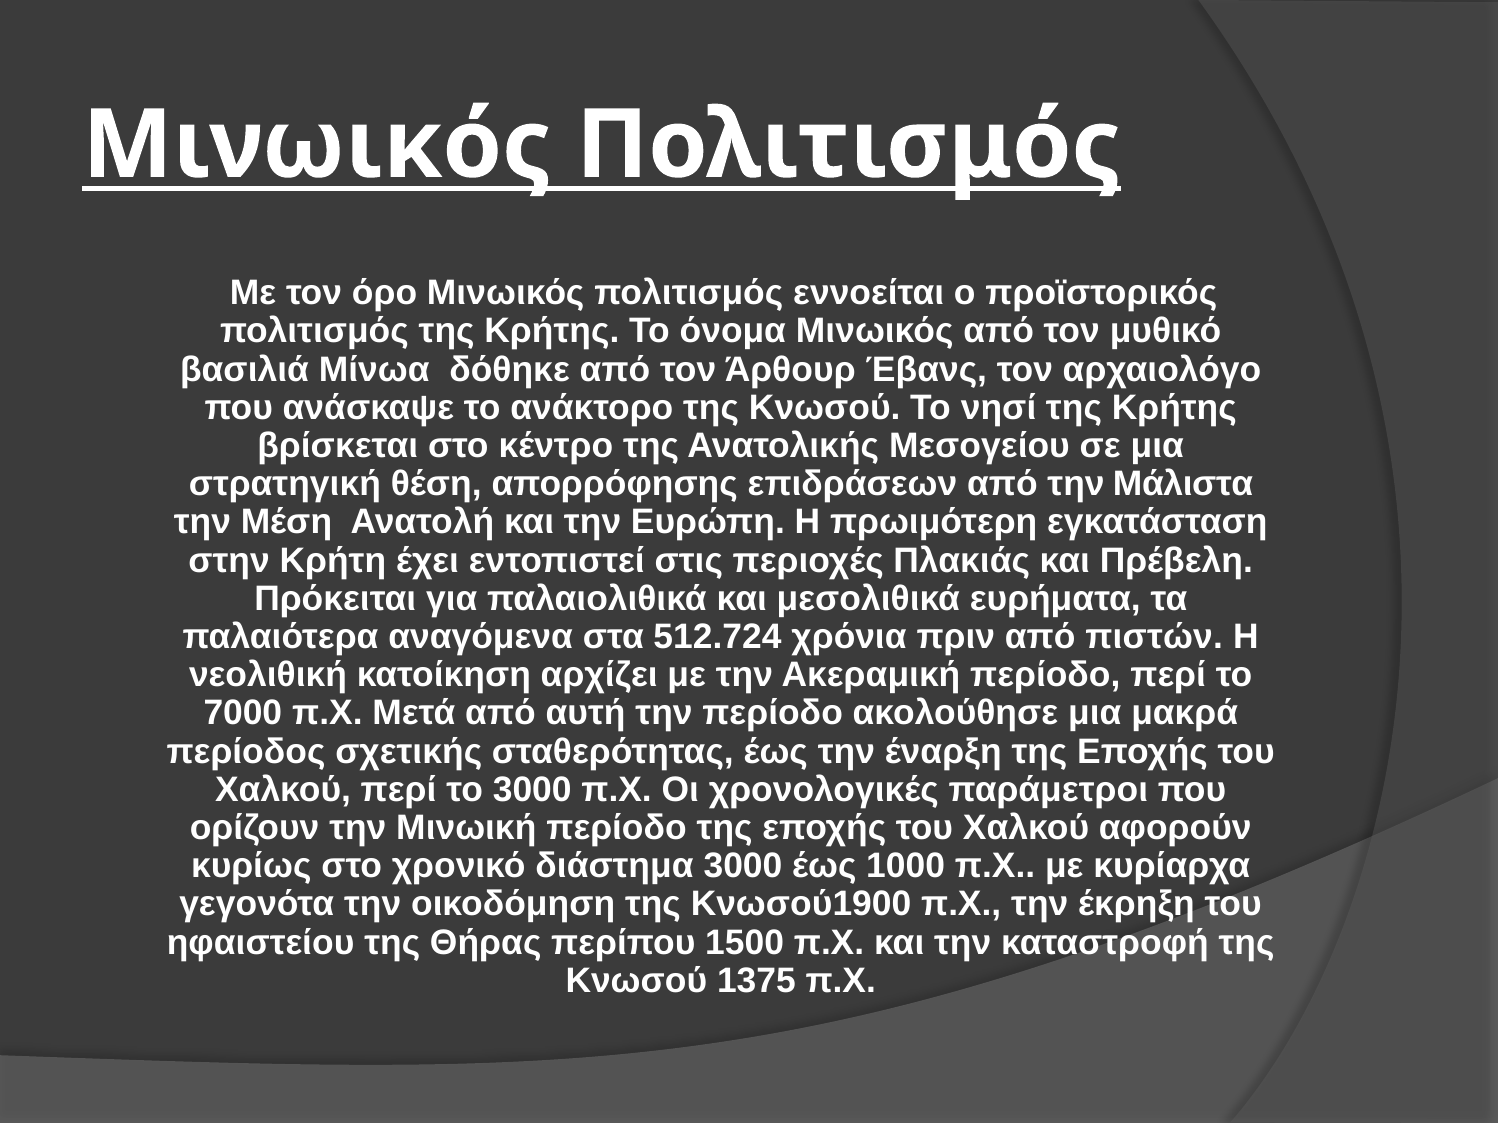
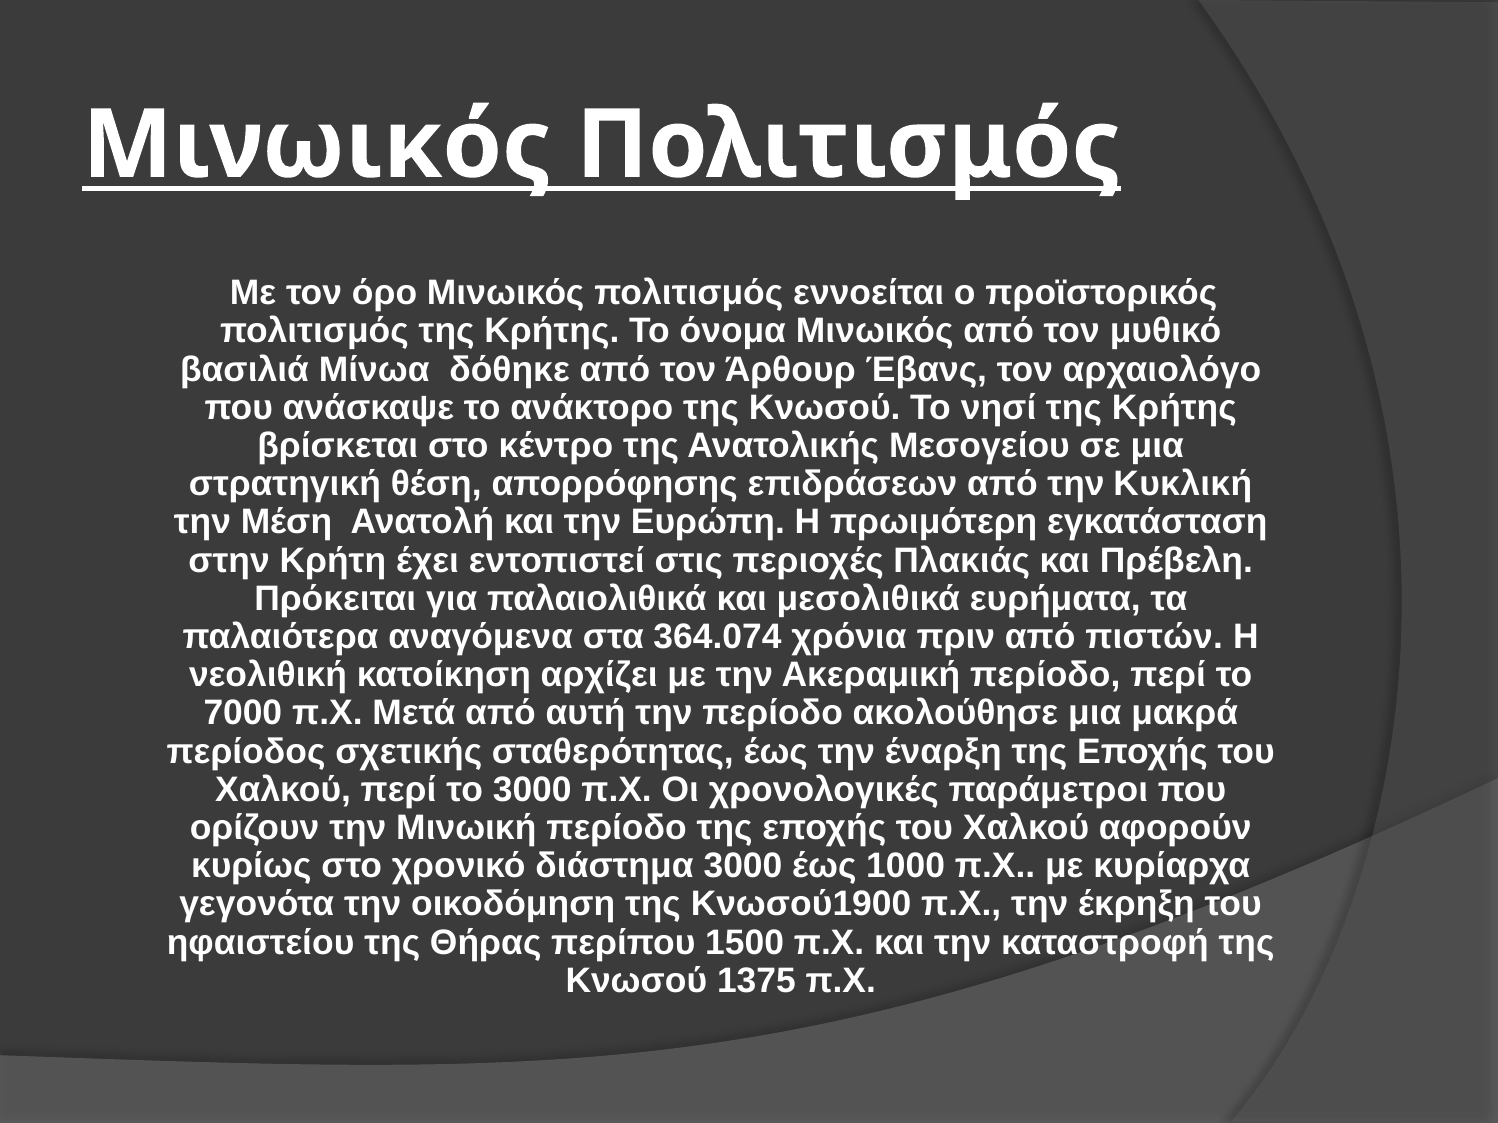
Μάλιστα: Μάλιστα -> Κυκλική
512.724: 512.724 -> 364.074
